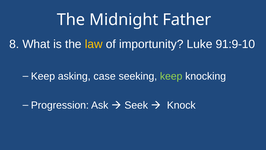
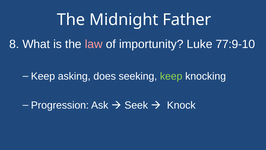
law colour: yellow -> pink
91:9-10: 91:9-10 -> 77:9-10
case: case -> does
